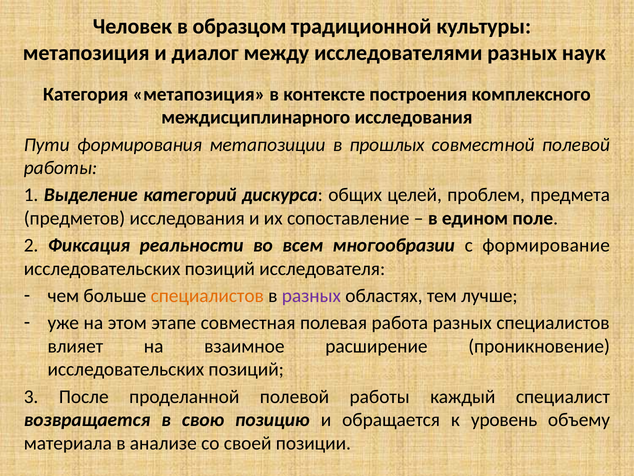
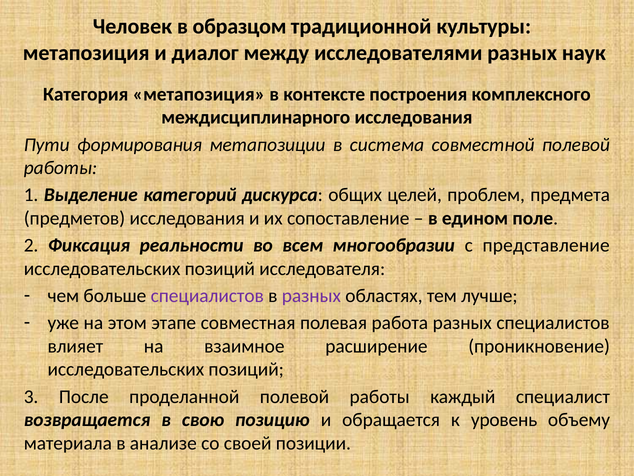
прошлых: прошлых -> система
формирование: формирование -> представление
специалистов at (207, 296) colour: orange -> purple
